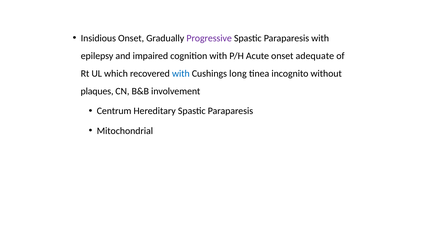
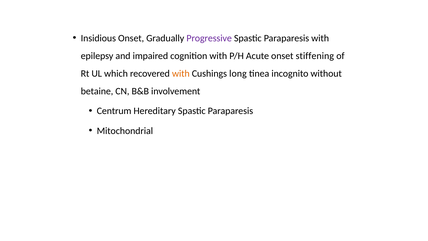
adequate: adequate -> stiffening
with at (181, 73) colour: blue -> orange
plaques: plaques -> betaine
